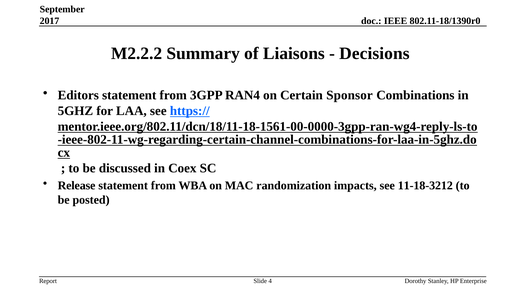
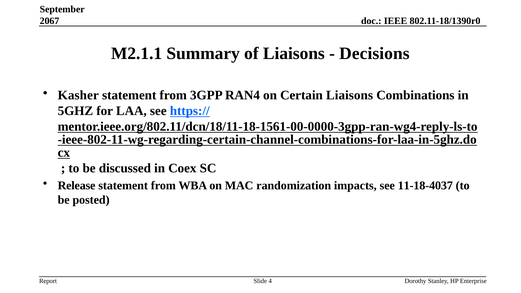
2017: 2017 -> 2067
M2.2.2: M2.2.2 -> M2.1.1
Editors: Editors -> Kasher
Certain Sponsor: Sponsor -> Liaisons
11-18-3212: 11-18-3212 -> 11-18-4037
